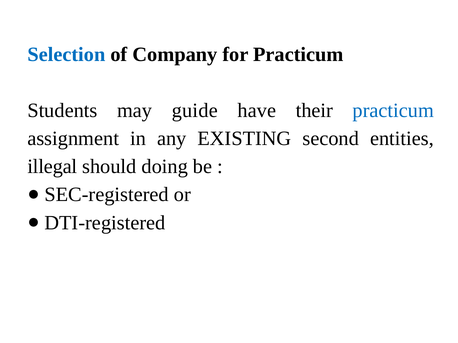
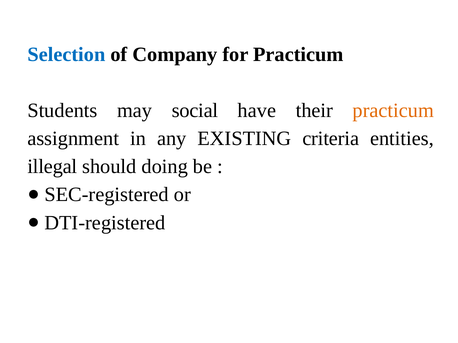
guide: guide -> social
practicum at (393, 111) colour: blue -> orange
second: second -> criteria
